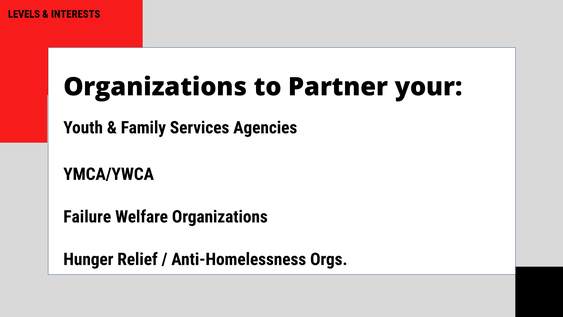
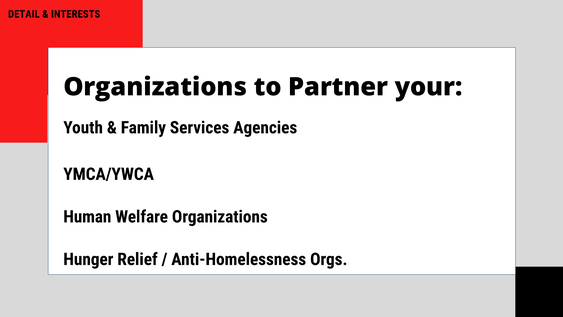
LEVELS: LEVELS -> DETAIL
Failure: Failure -> Human
